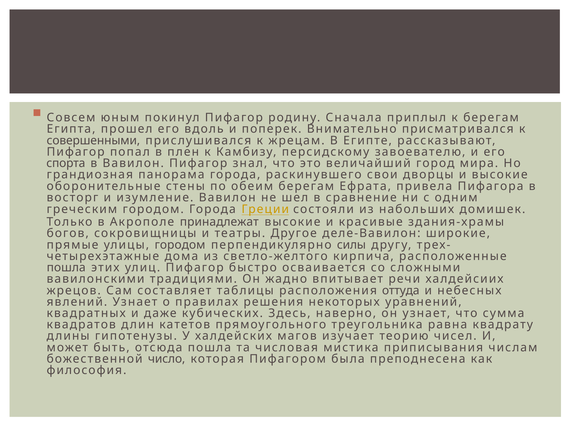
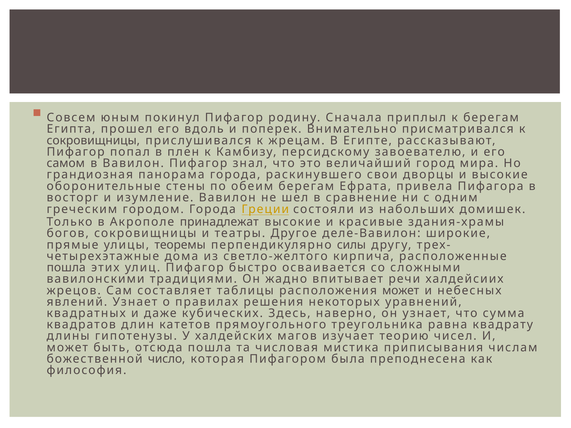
совершенными at (93, 141): совершенными -> сокровищницы
спорта: спорта -> самом
улицы городом: городом -> теоремы
расположения оттуда: оттуда -> может
